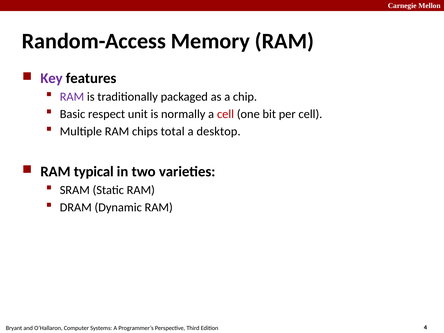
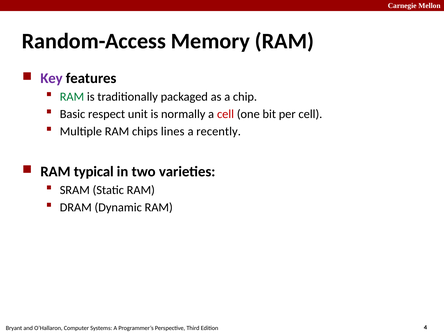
RAM at (72, 97) colour: purple -> green
total: total -> lines
desktop: desktop -> recently
